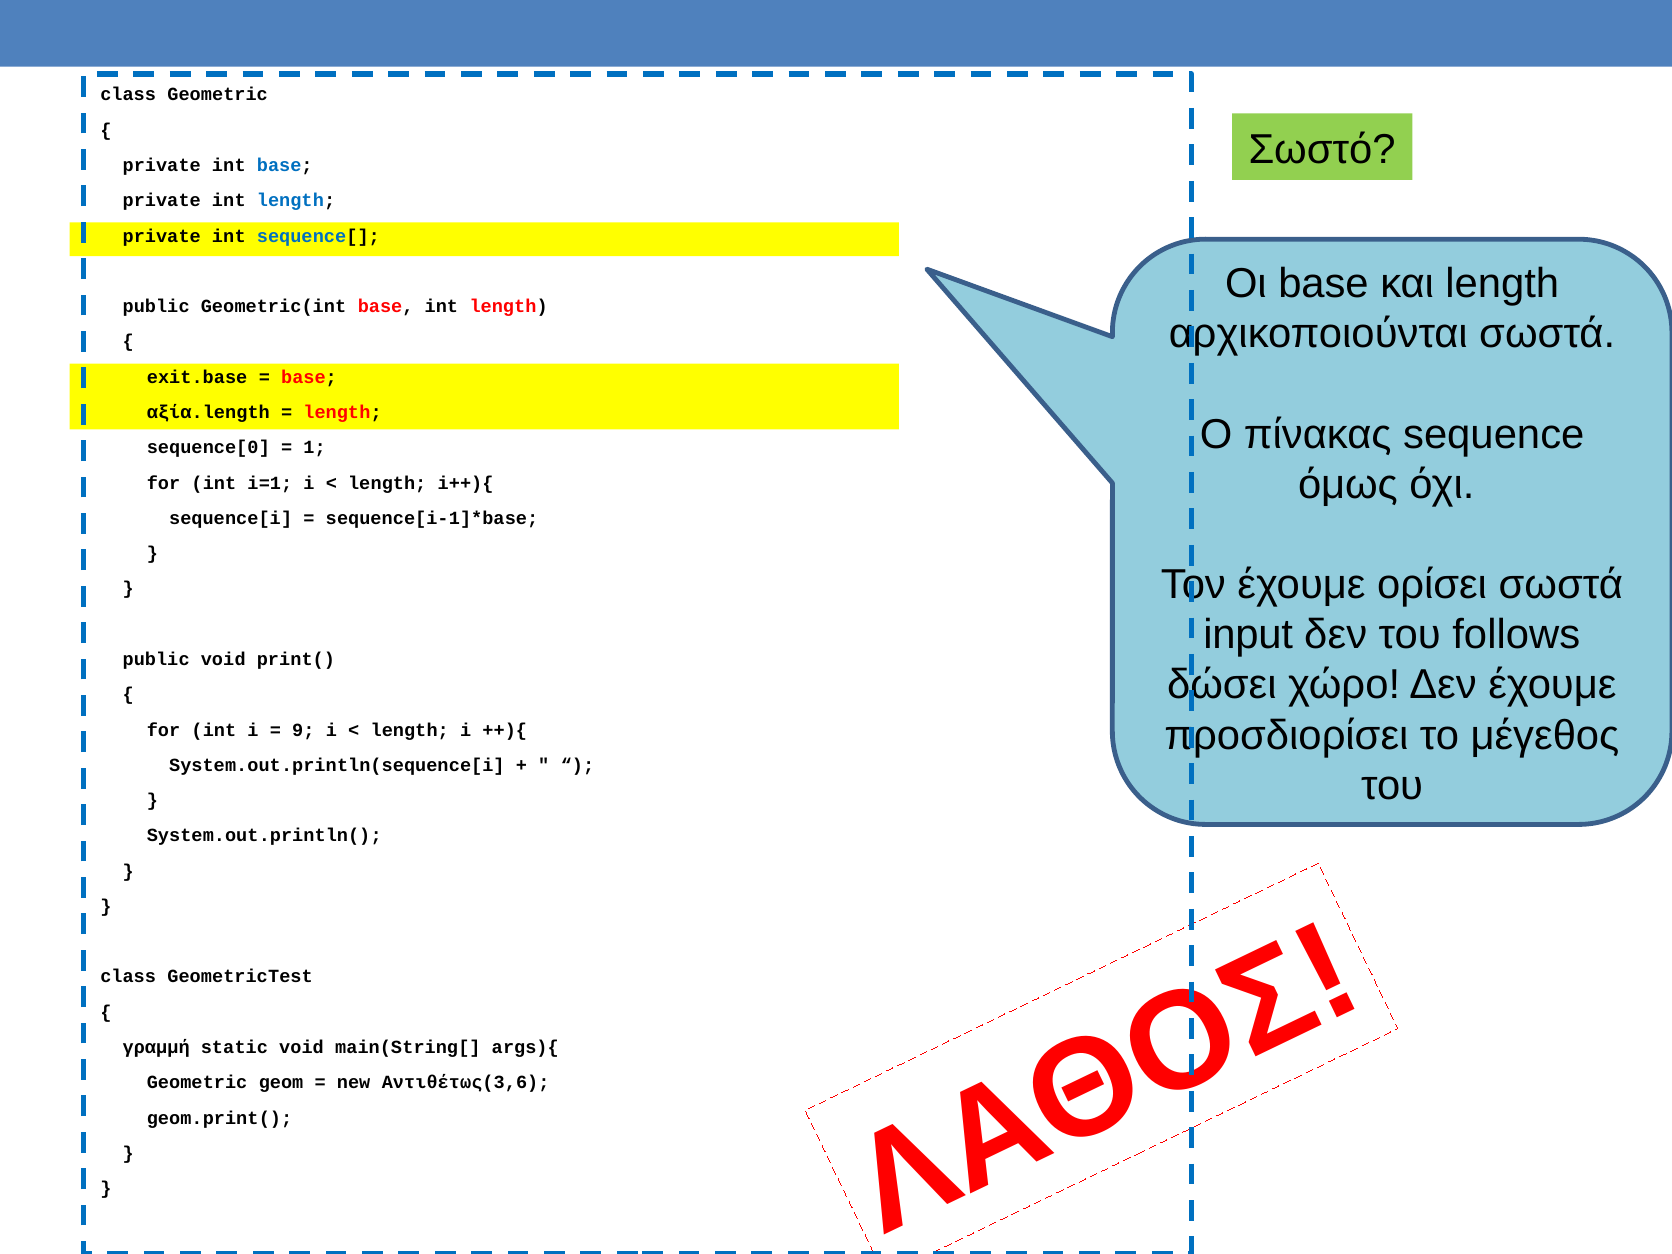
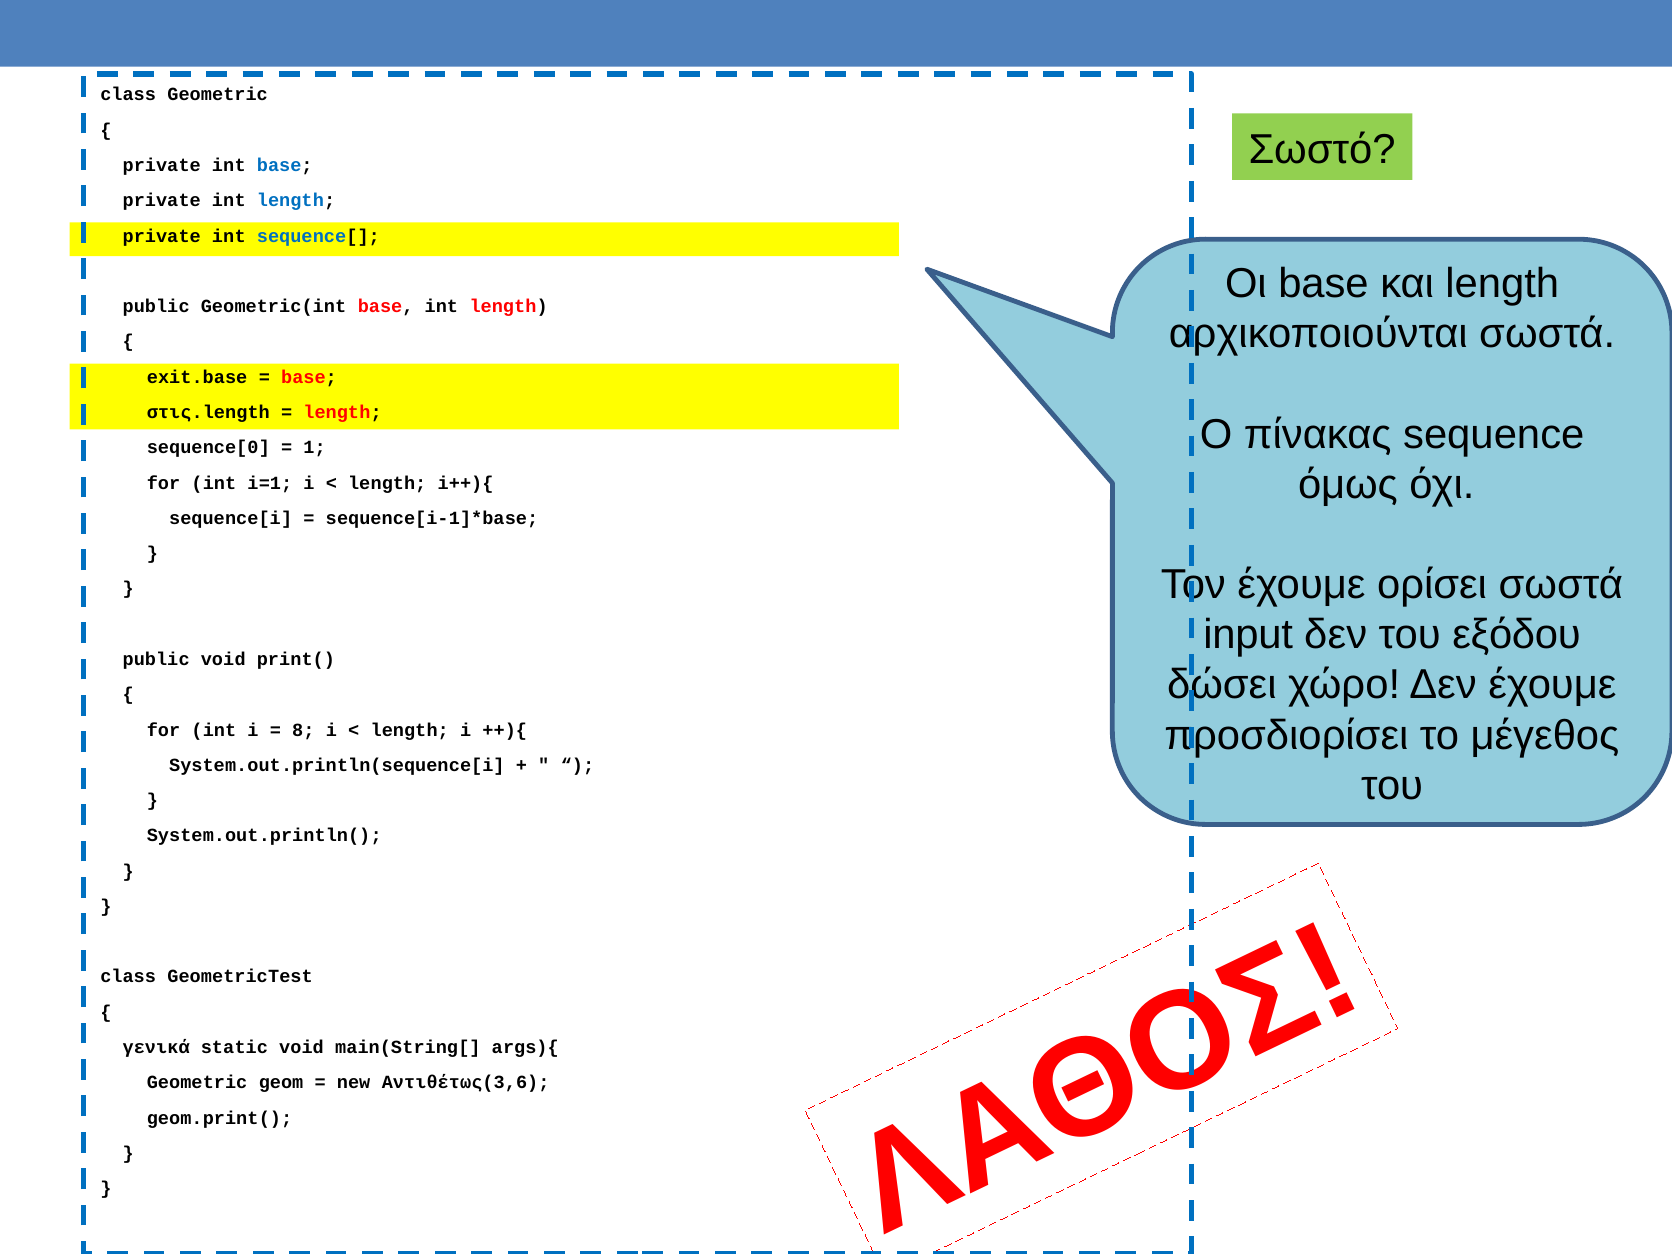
αξία.length: αξία.length -> στις.length
follows: follows -> εξόδου
9: 9 -> 8
γραμμή: γραμμή -> γενικά
